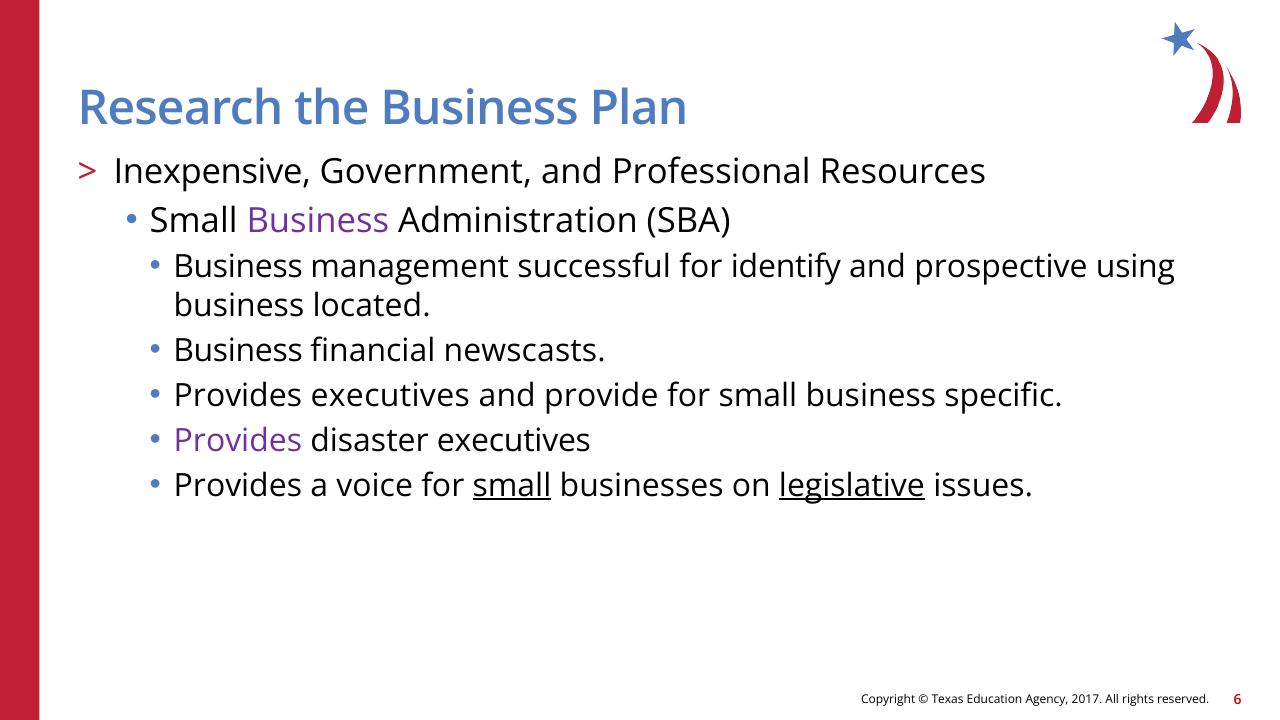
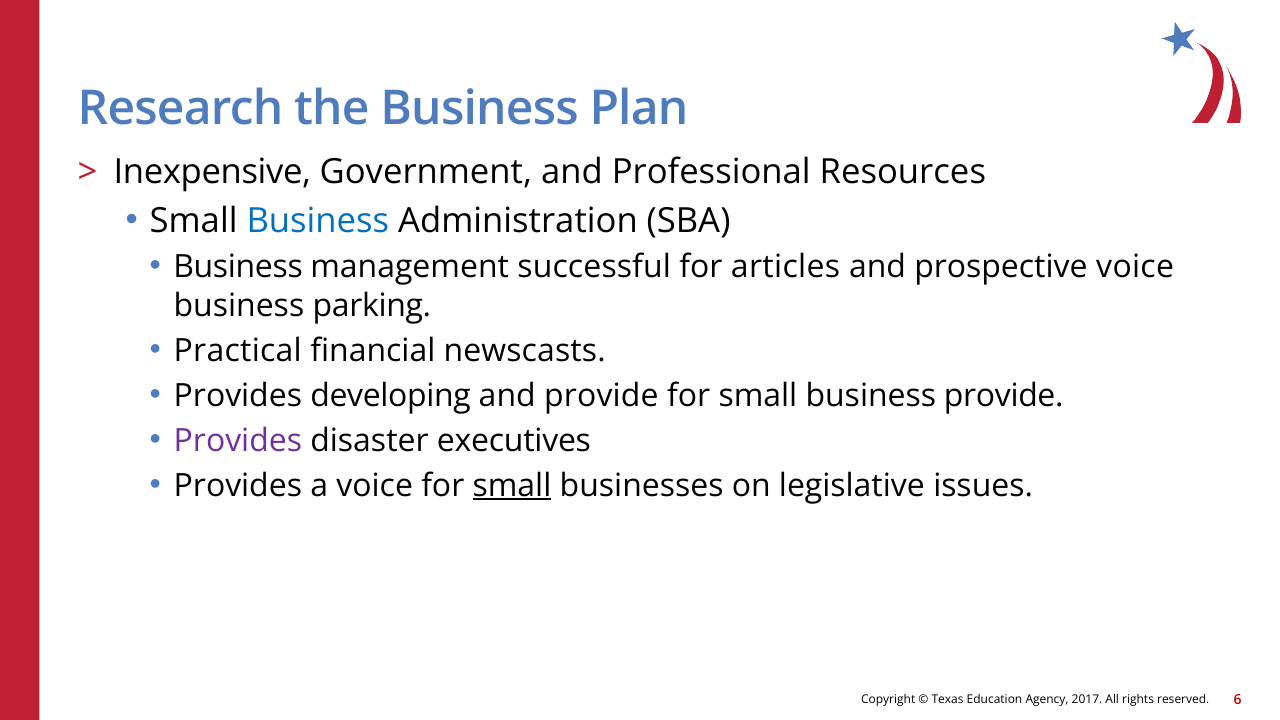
Business at (318, 221) colour: purple -> blue
identify: identify -> articles
prospective using: using -> voice
located: located -> parking
Business at (238, 350): Business -> Practical
Provides executives: executives -> developing
business specific: specific -> provide
legislative underline: present -> none
